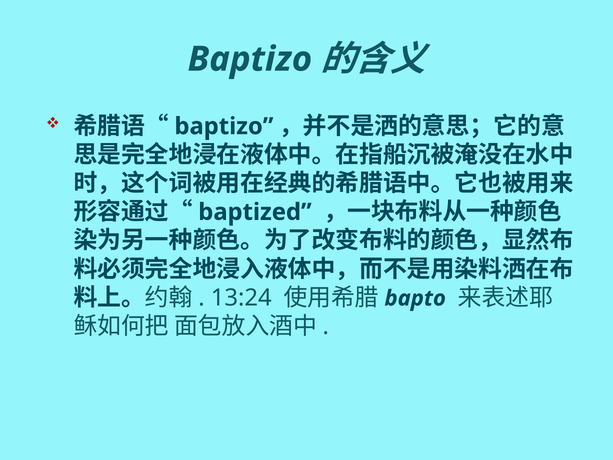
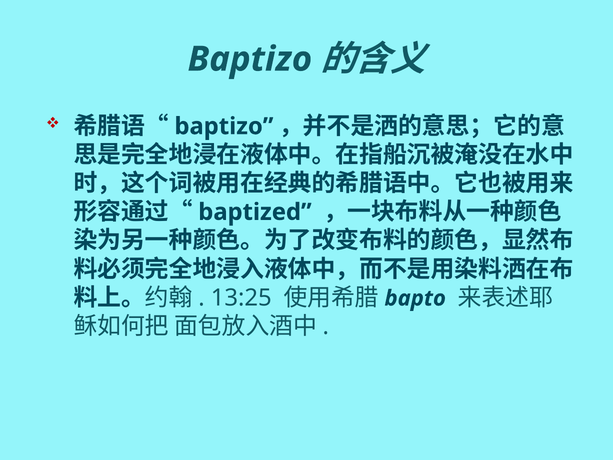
13:24: 13:24 -> 13:25
